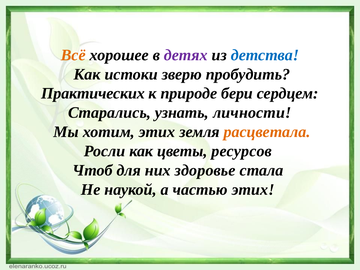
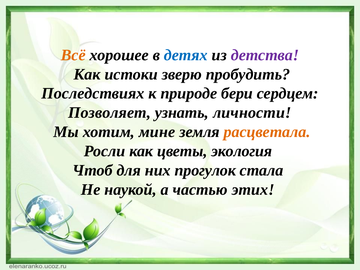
детях colour: purple -> blue
детства colour: blue -> purple
Практических: Практических -> Последствиях
Старались: Старались -> Позволяет
хотим этих: этих -> мине
ресурсов: ресурсов -> экология
здоровье: здоровье -> прогулок
